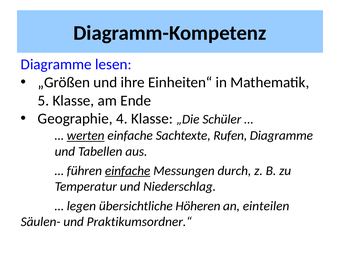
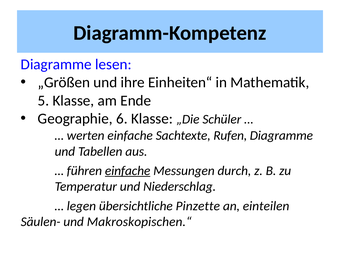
4: 4 -> 6
werten underline: present -> none
Höheren: Höheren -> Pinzette
Praktikumsordner.“: Praktikumsordner.“ -> Makroskopischen.“
